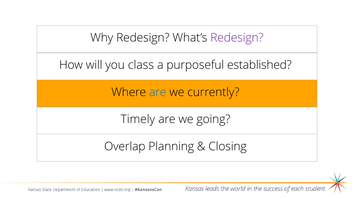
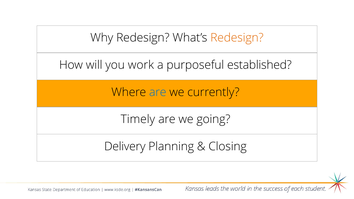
Redesign at (237, 38) colour: purple -> orange
class: class -> work
Overlap: Overlap -> Delivery
